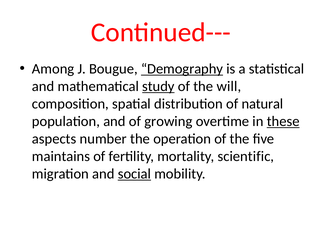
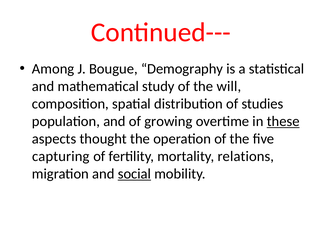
Demography underline: present -> none
study underline: present -> none
natural: natural -> studies
number: number -> thought
maintains: maintains -> capturing
scientific: scientific -> relations
